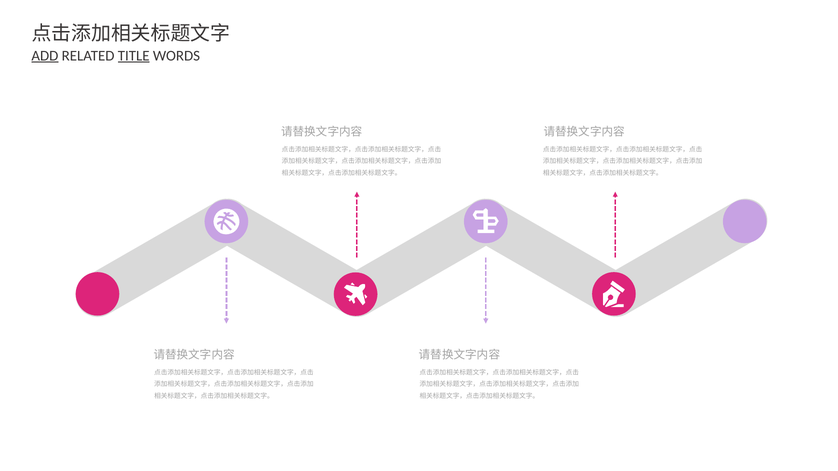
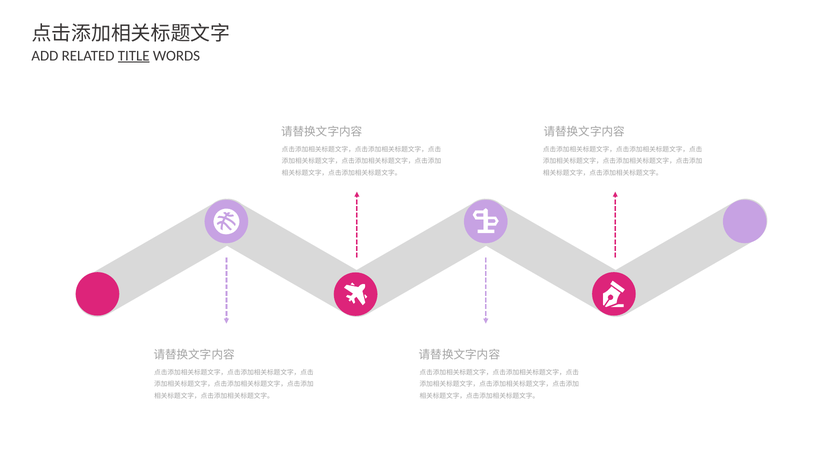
ADD underline: present -> none
